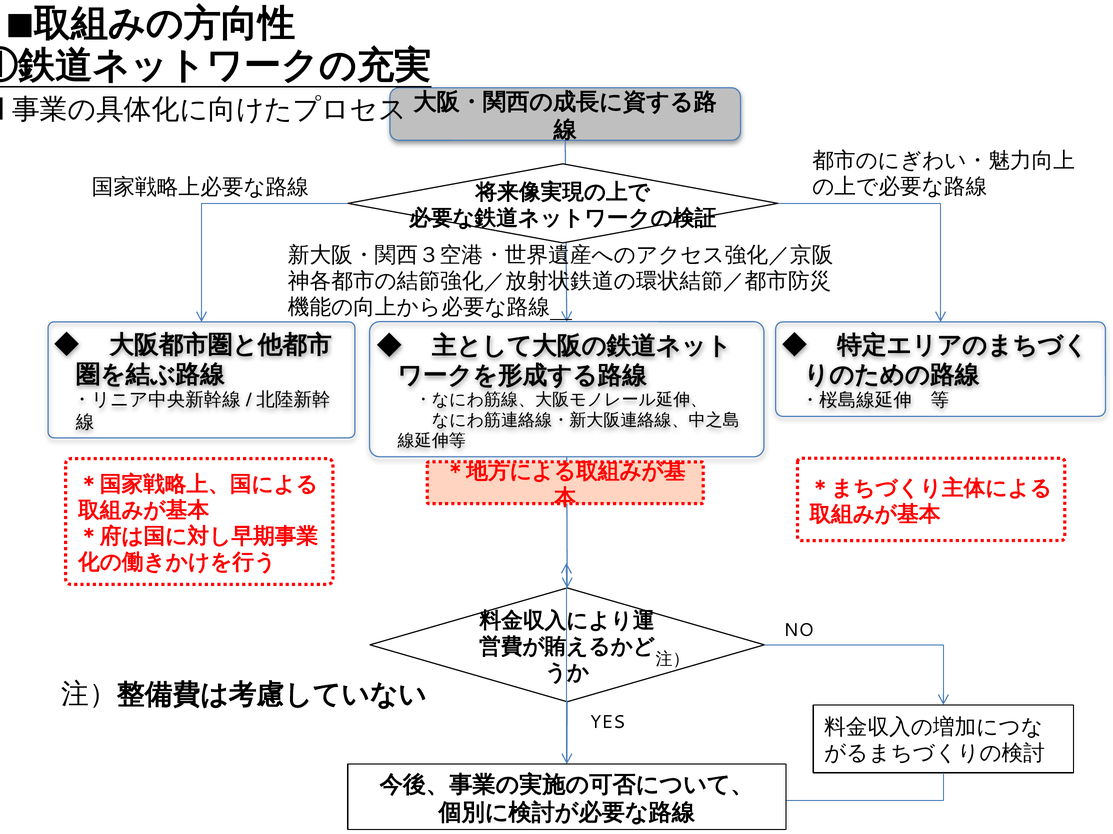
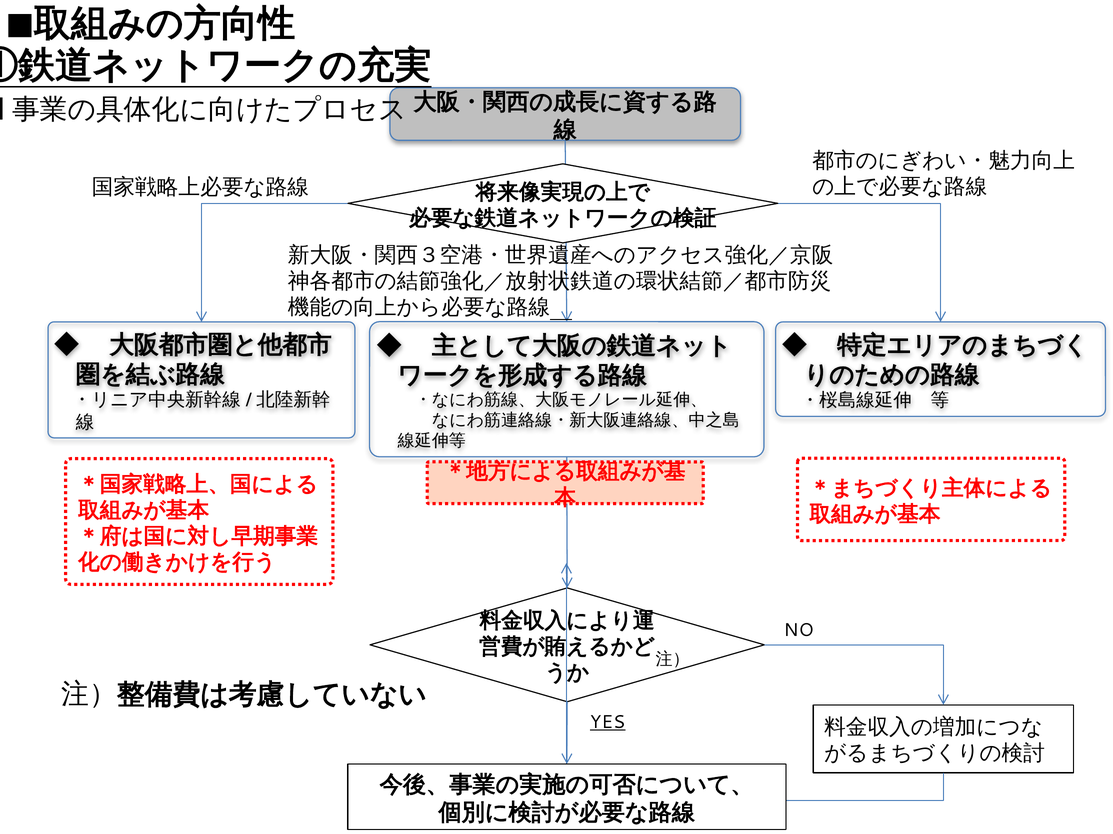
YES underline: none -> present
